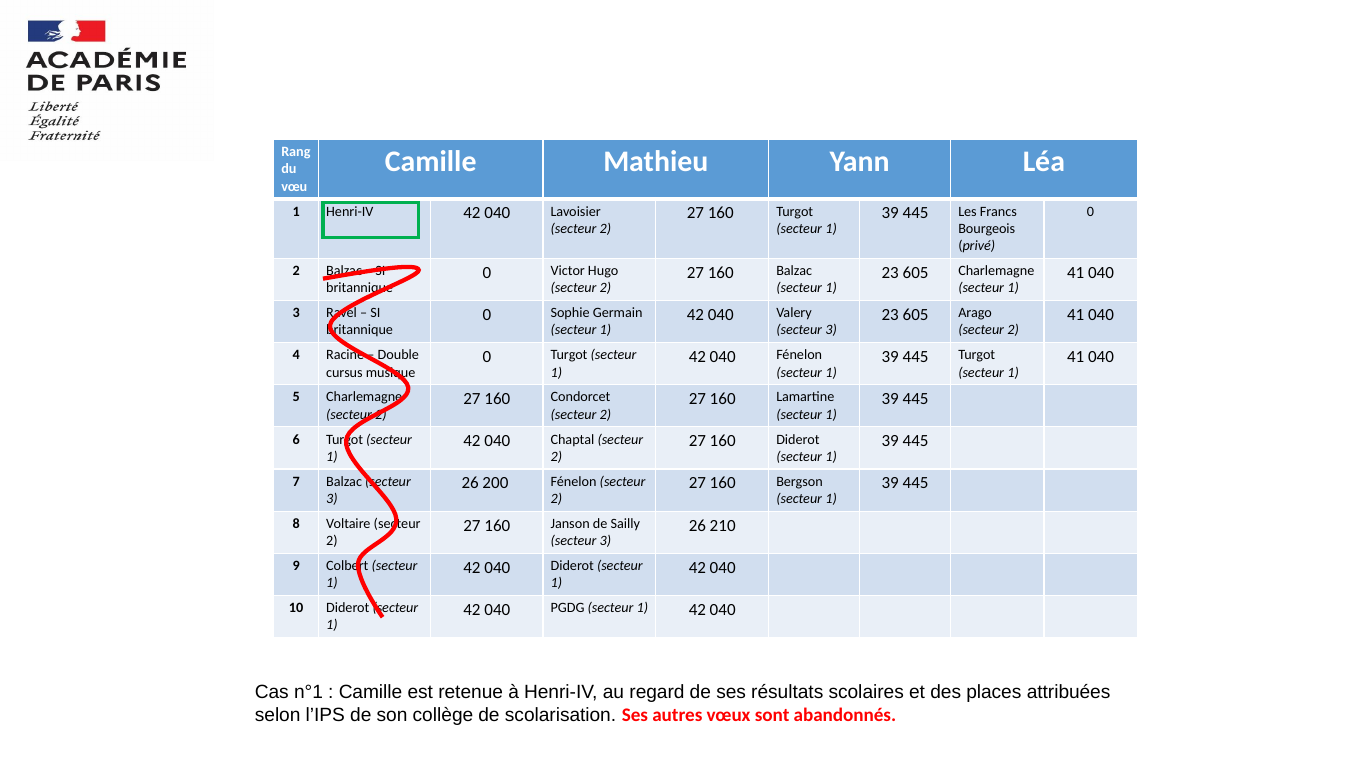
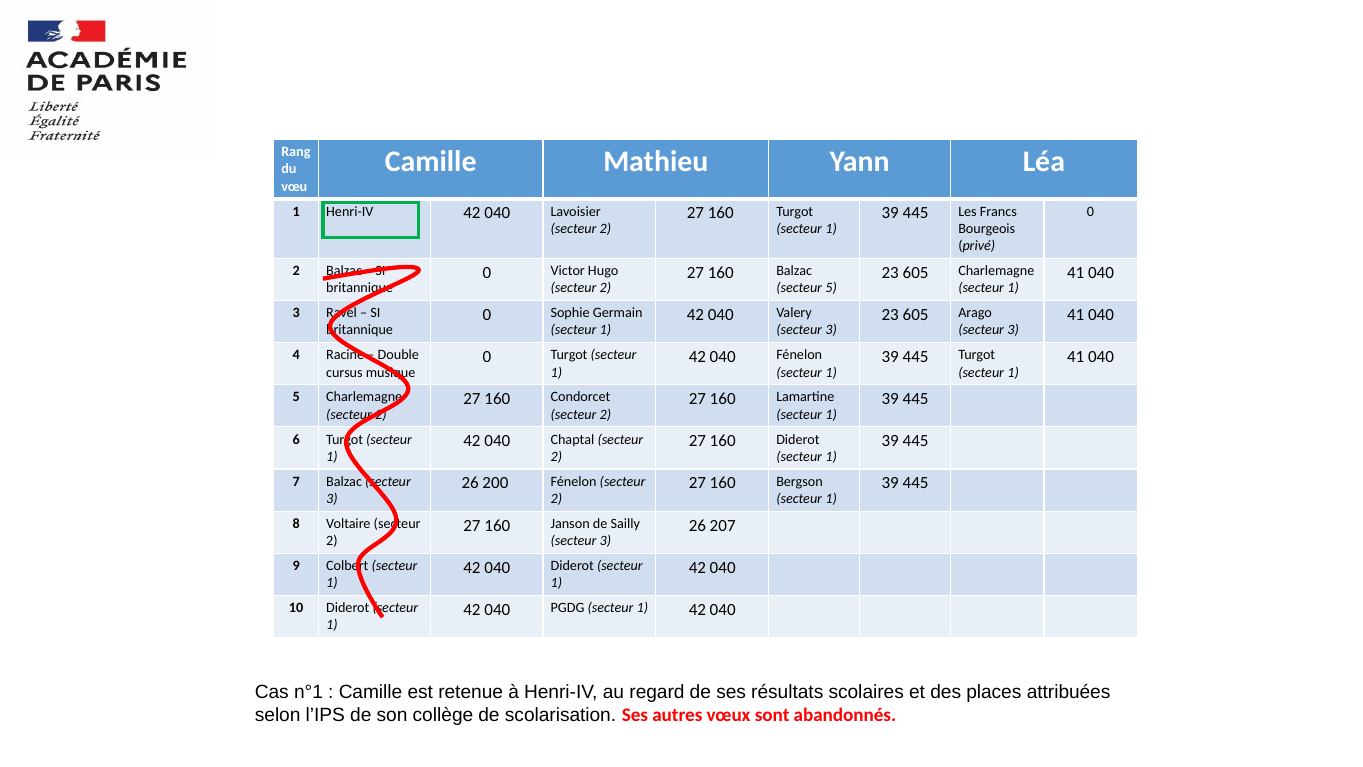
1 at (831, 288): 1 -> 5
2 at (1013, 330): 2 -> 3
210: 210 -> 207
